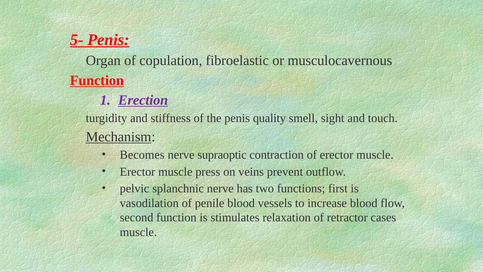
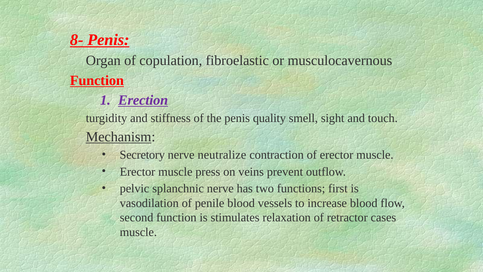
5-: 5- -> 8-
Becomes: Becomes -> Secretory
supraoptic: supraoptic -> neutralize
